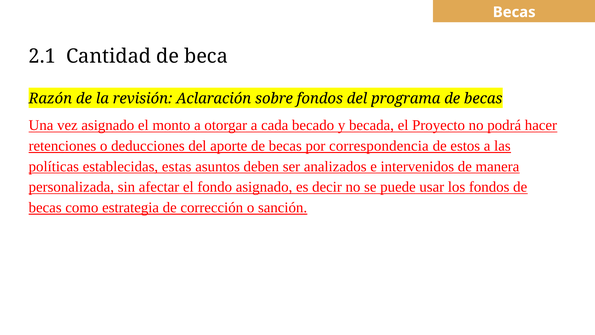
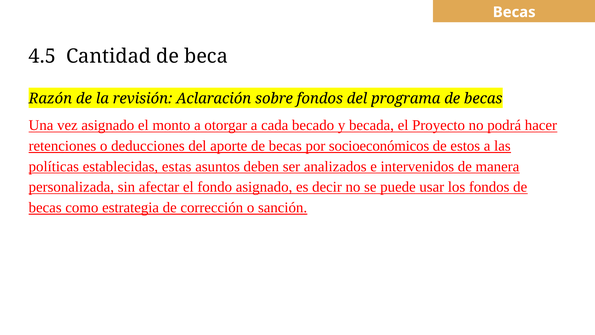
2.1: 2.1 -> 4.5
correspondencia: correspondencia -> socioeconómicos
